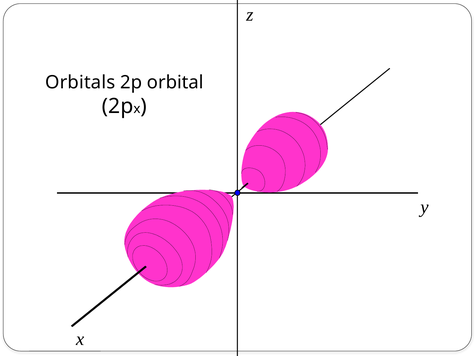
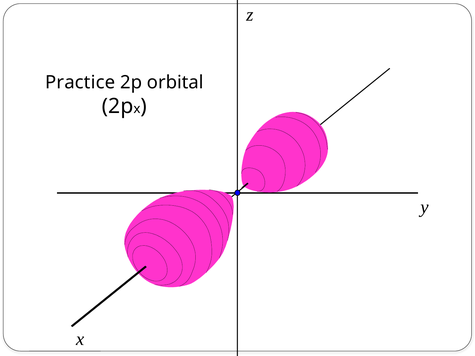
Orbitals: Orbitals -> Practice
